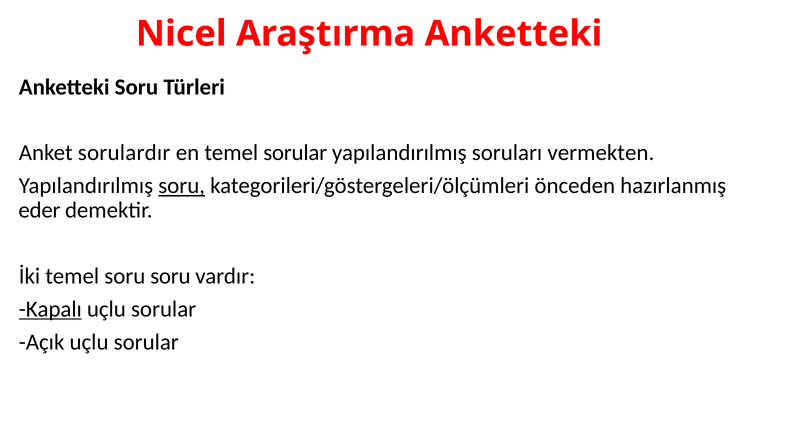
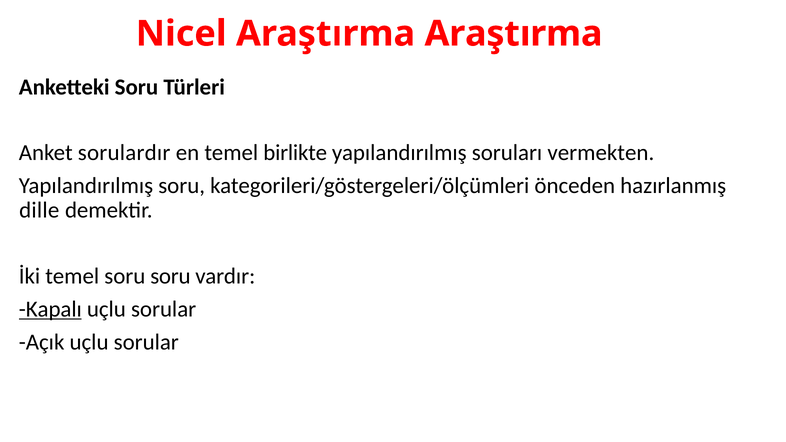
Araştırma Anketteki: Anketteki -> Araştırma
temel sorular: sorular -> birlikte
soru at (182, 186) underline: present -> none
eder: eder -> dille
